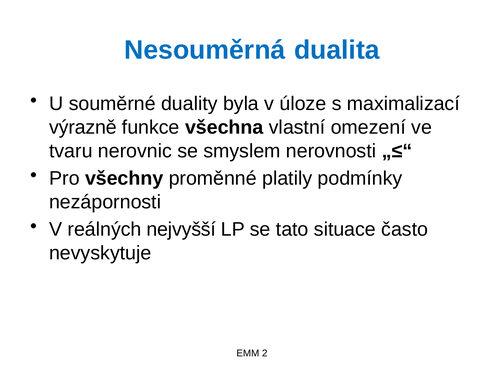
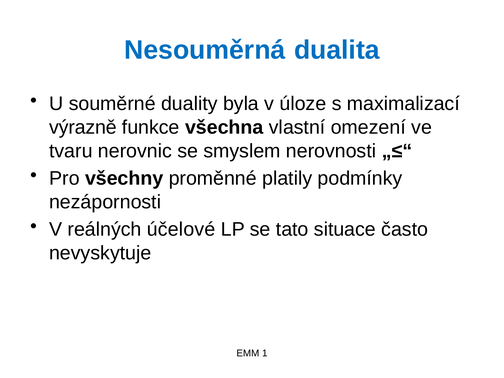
nejvyšší: nejvyšší -> účelové
2: 2 -> 1
